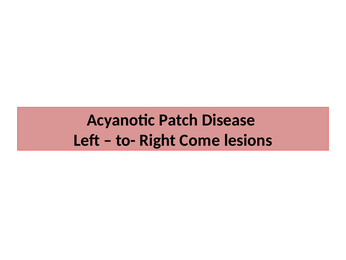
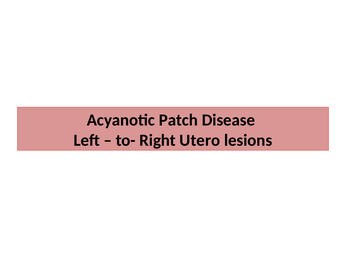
Come: Come -> Utero
